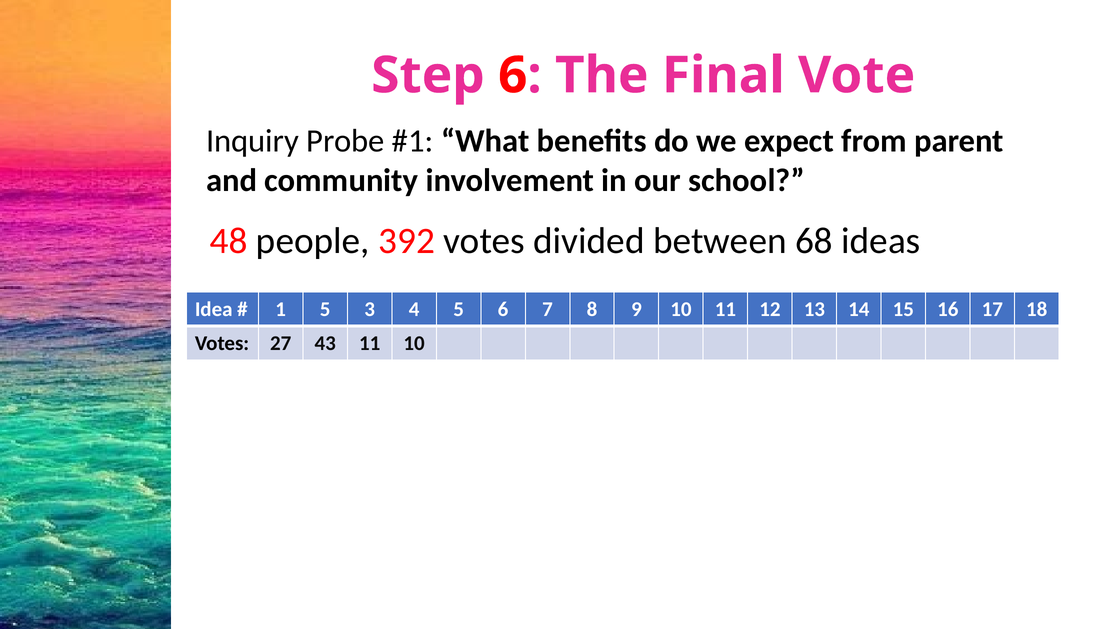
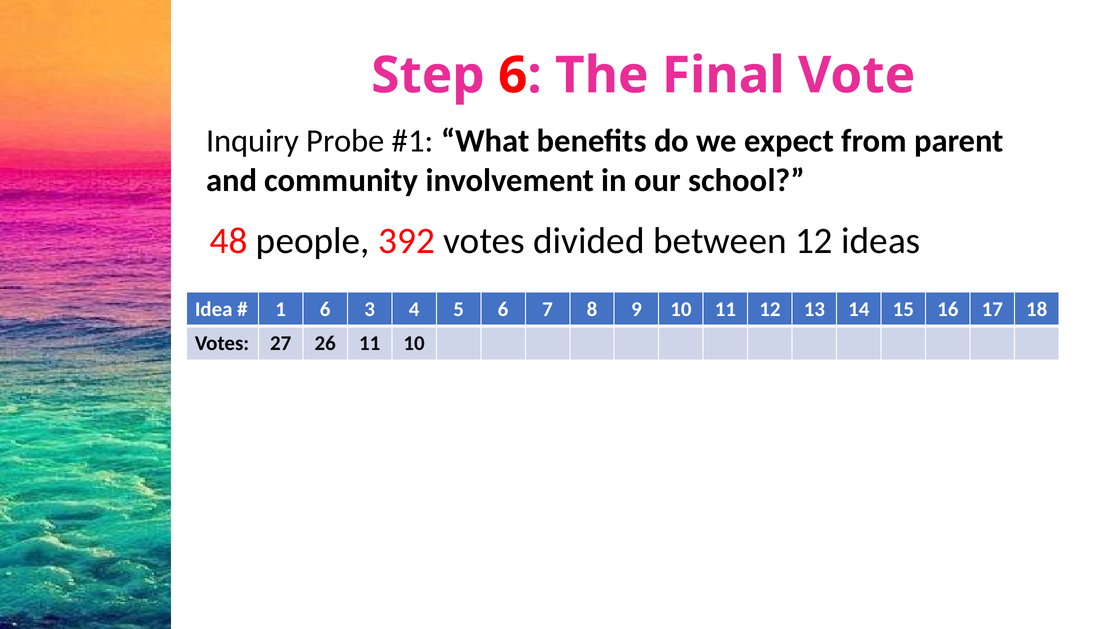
between 68: 68 -> 12
1 5: 5 -> 6
43: 43 -> 26
